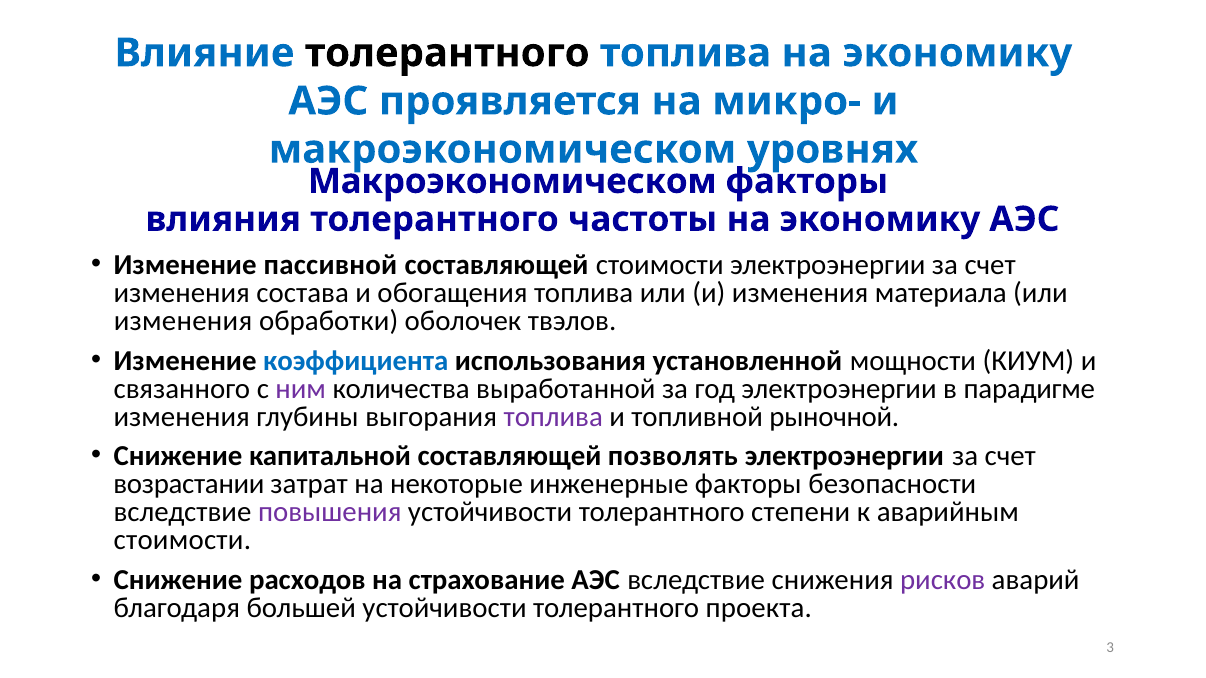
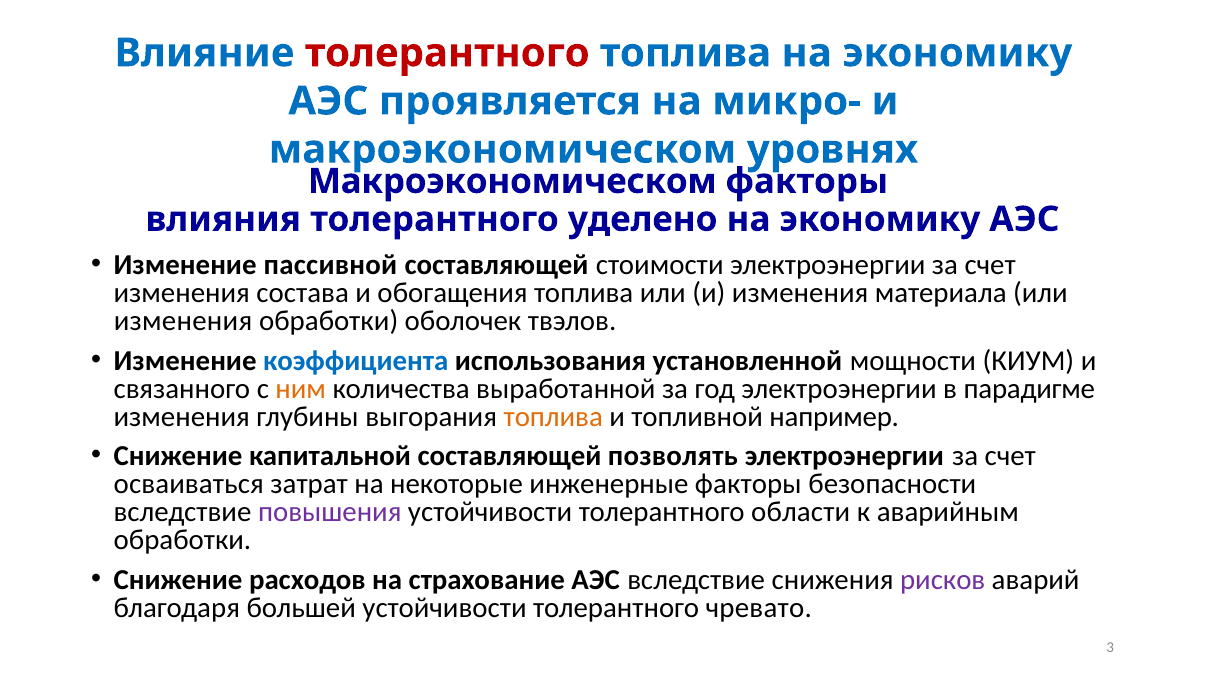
толерантного at (447, 53) colour: black -> red
частоты: частоты -> уделено
ним colour: purple -> orange
топлива at (553, 417) colour: purple -> orange
рыночной: рыночной -> например
возрастании: возрастании -> осваиваться
степени: степени -> области
стоимости at (182, 541): стоимости -> обработки
проекта: проекта -> чревато
